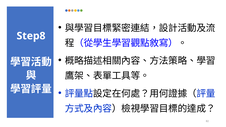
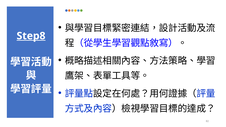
Step8 underline: none -> present
